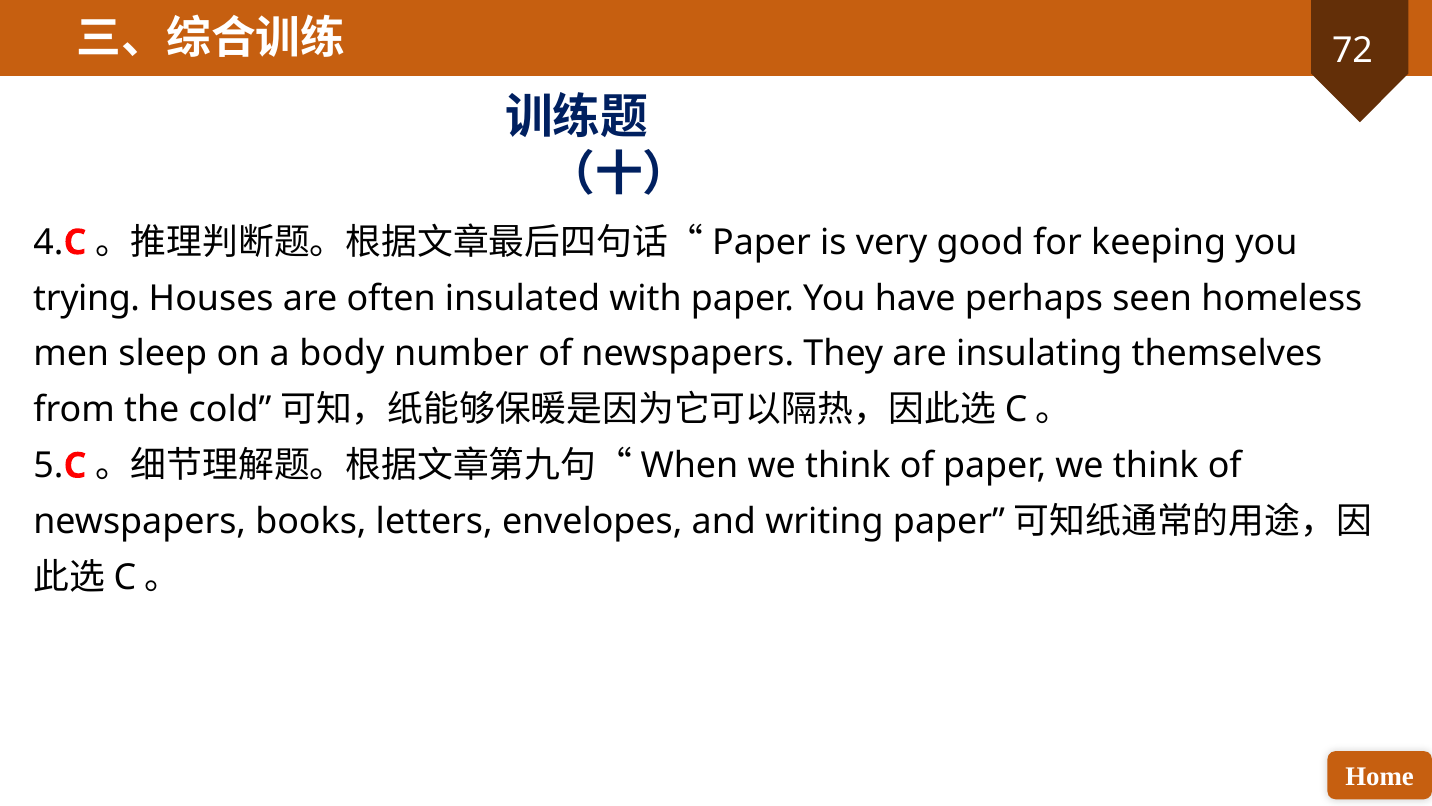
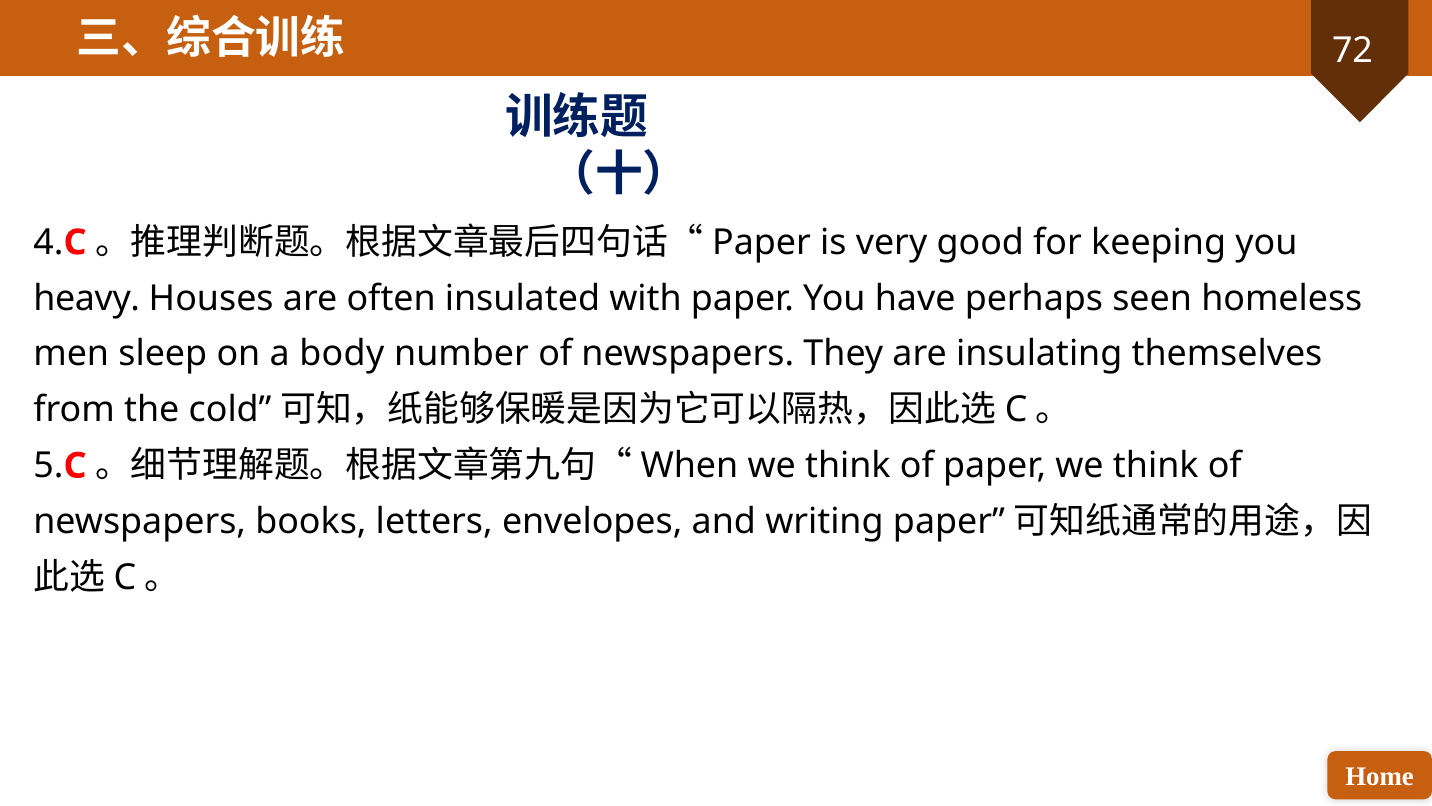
trying: trying -> heavy
